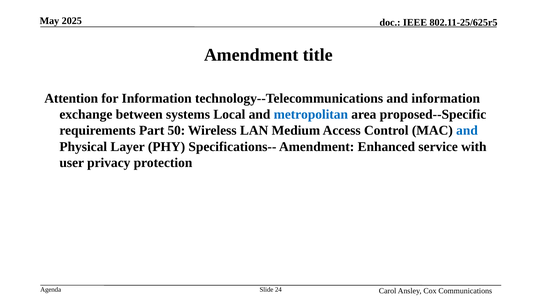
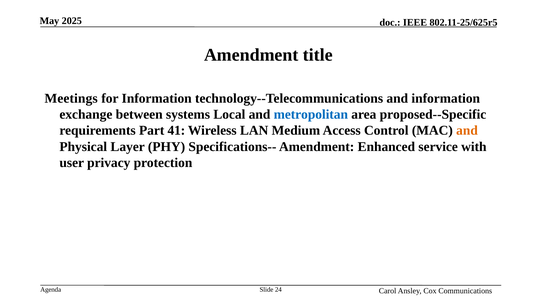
Attention: Attention -> Meetings
50: 50 -> 41
and at (467, 131) colour: blue -> orange
